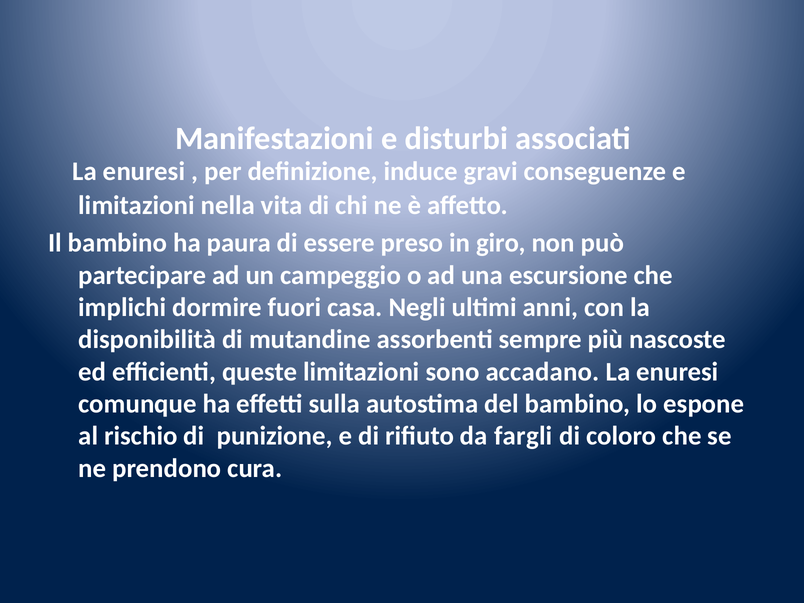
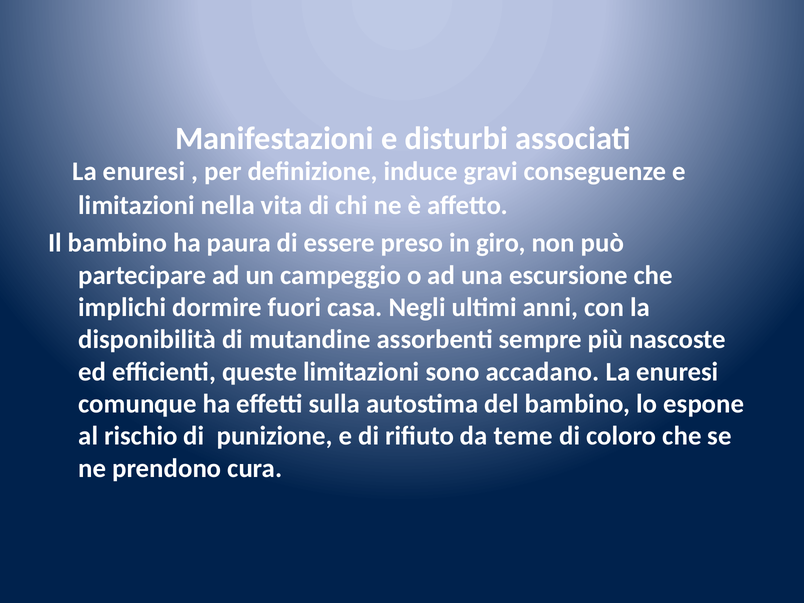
fargli: fargli -> teme
